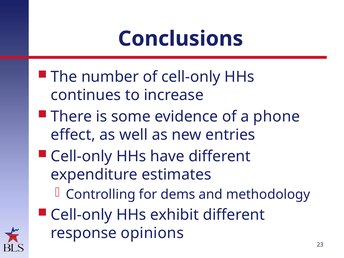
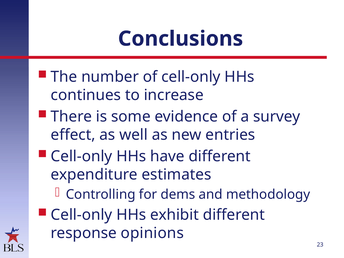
phone: phone -> survey
